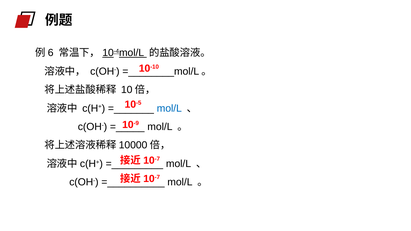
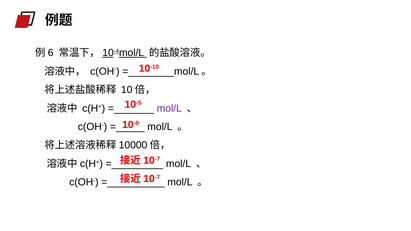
mol/L at (169, 108) colour: blue -> purple
